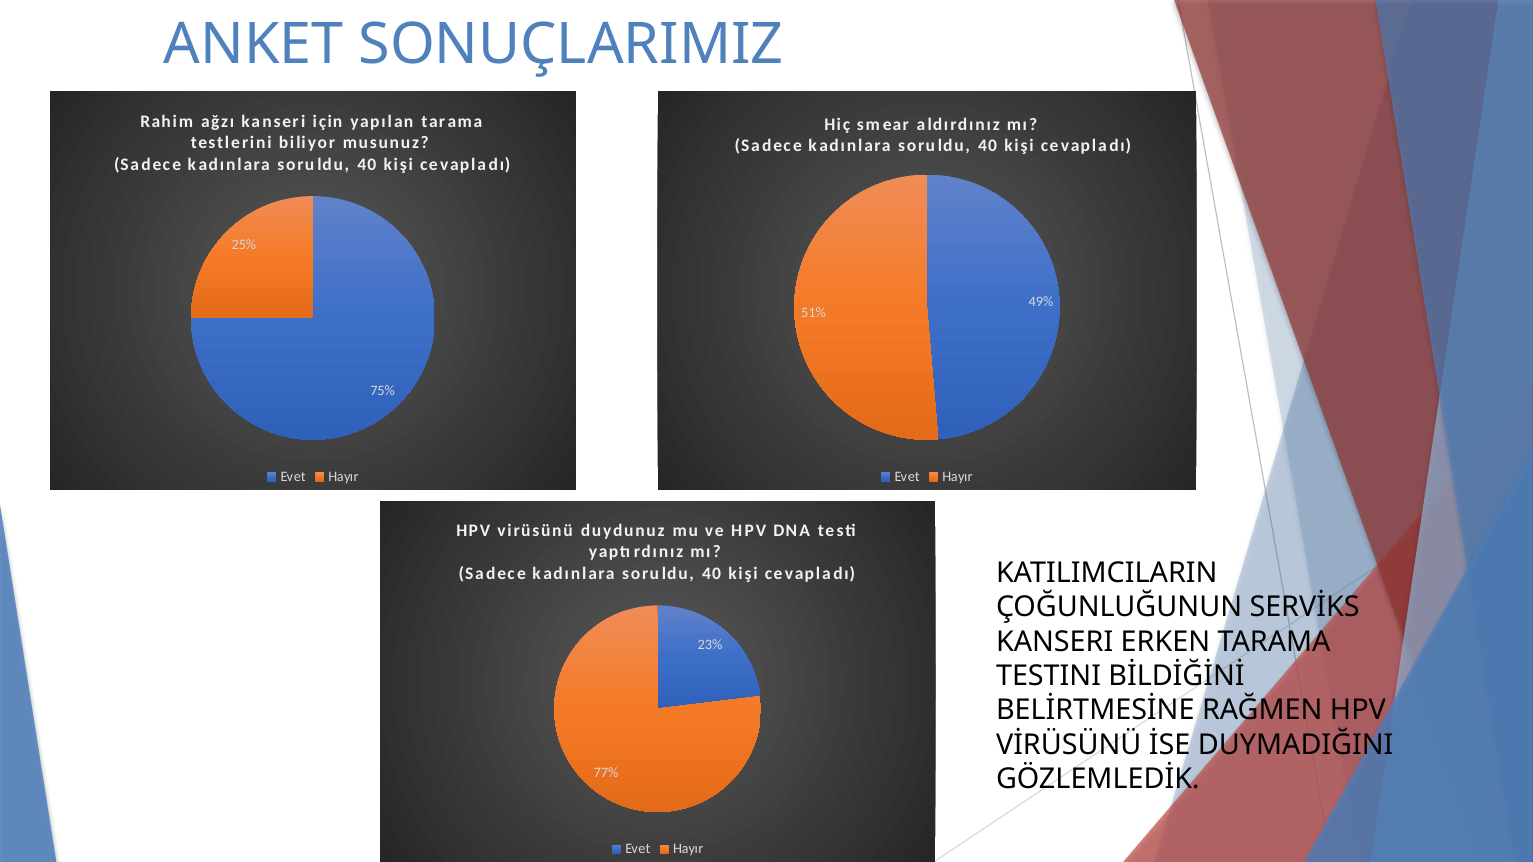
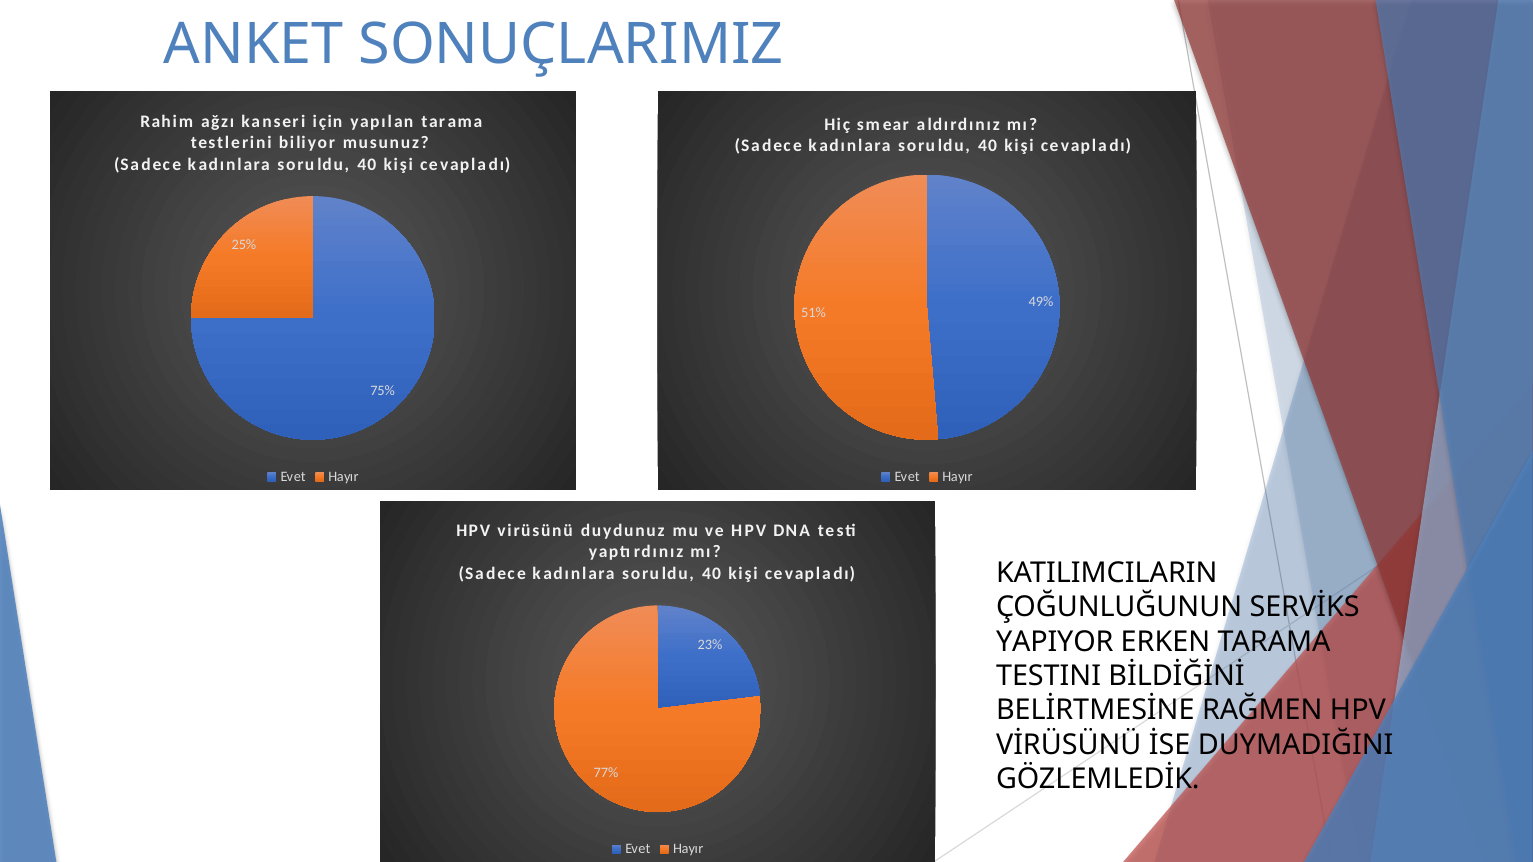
KANSERI at (1055, 642): KANSERI -> YAPIYOR
